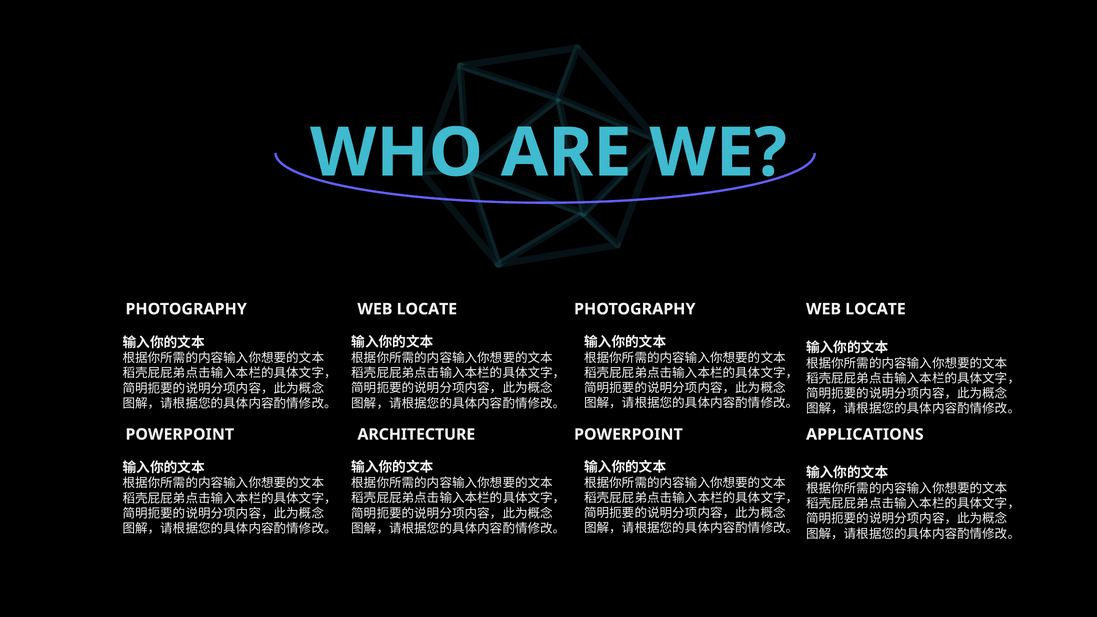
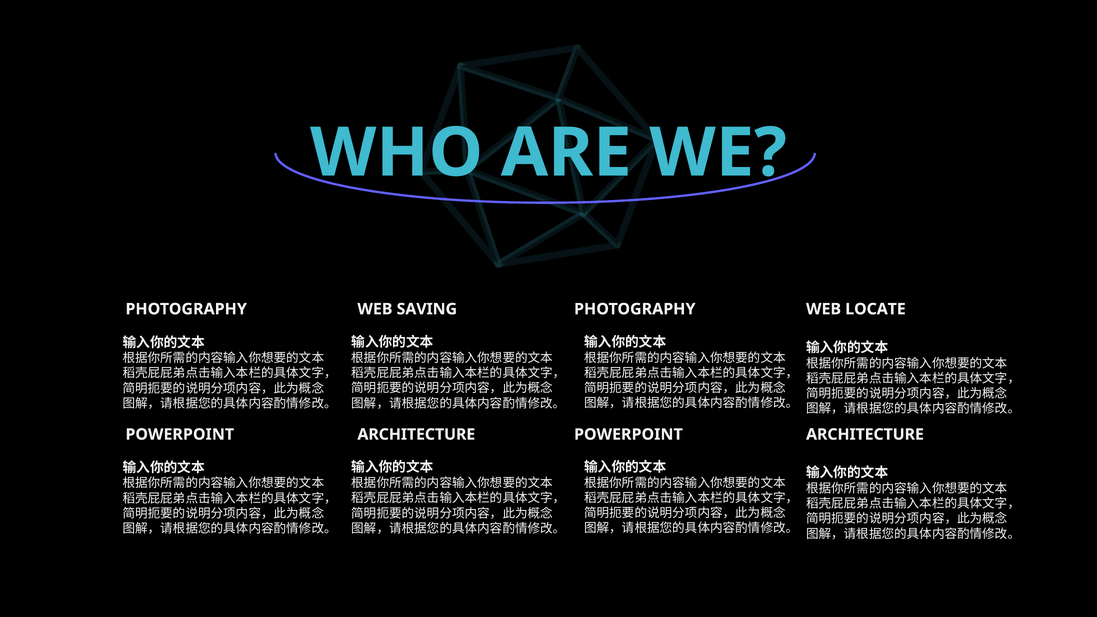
LOCATE at (427, 309): LOCATE -> SAVING
APPLICATIONS at (865, 434): APPLICATIONS -> ARCHITECTURE
